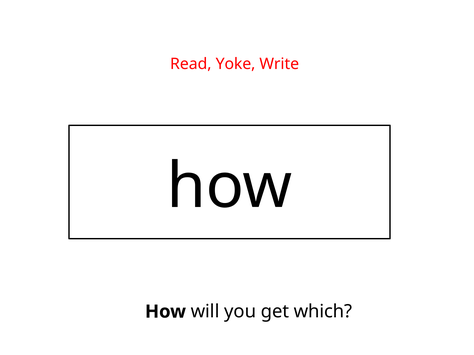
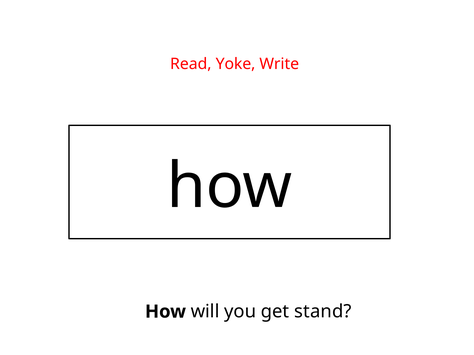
which: which -> stand
